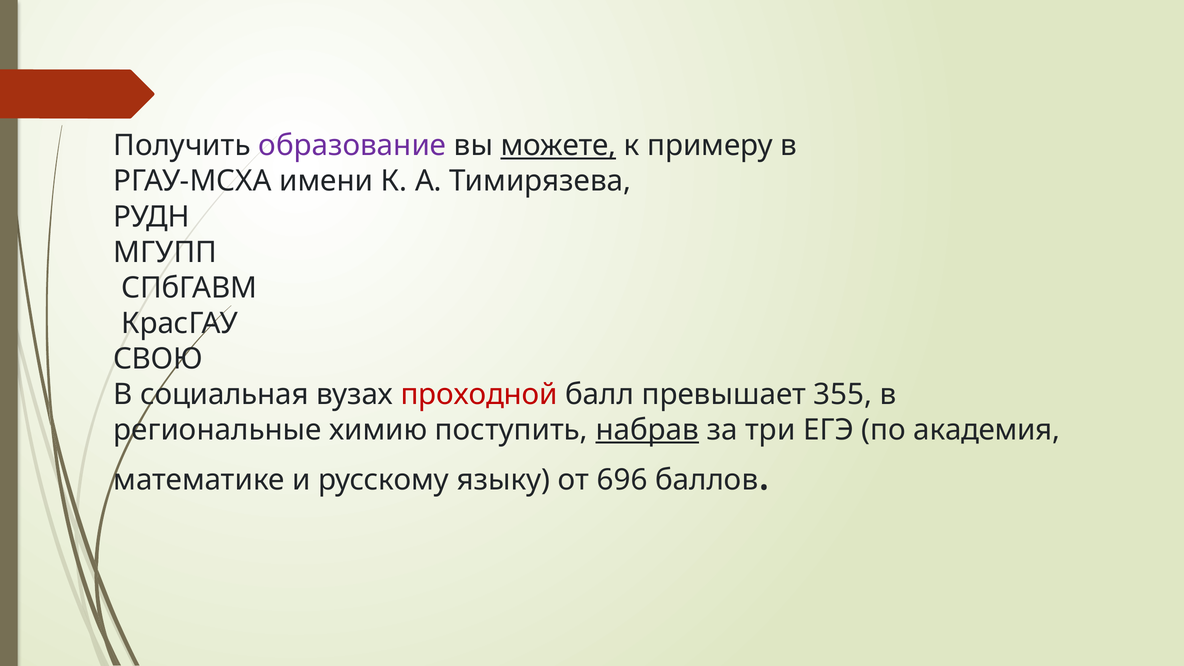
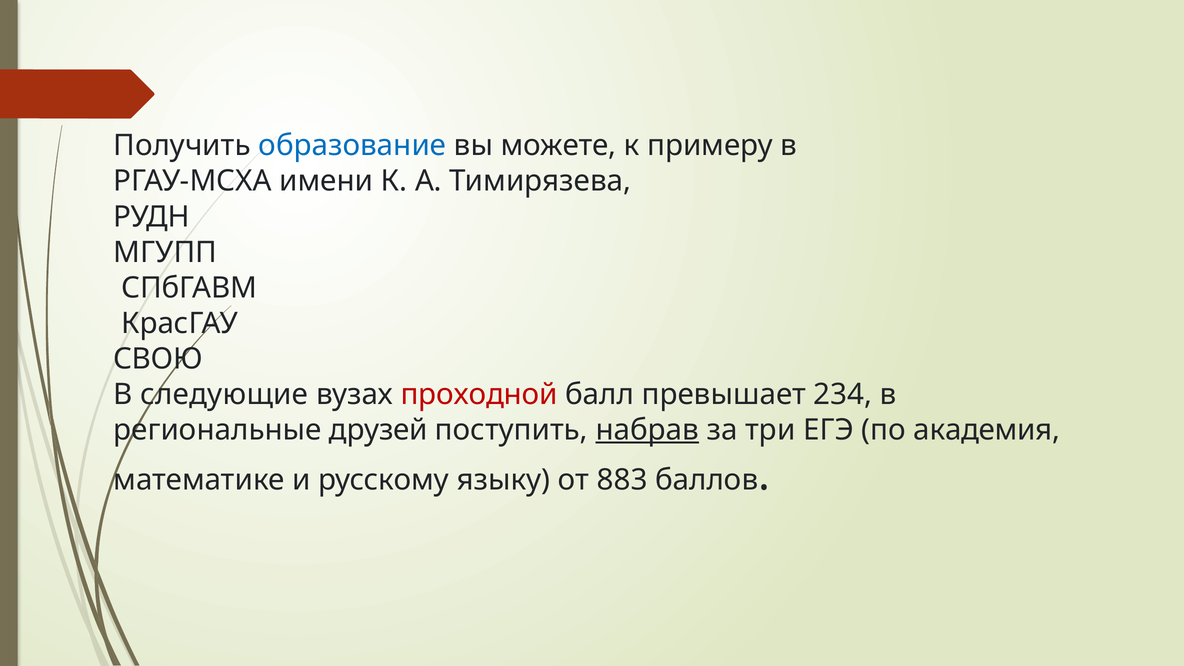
образование colour: purple -> blue
можете underline: present -> none
социальная: социальная -> следующие
355: 355 -> 234
химию: химию -> друзей
696: 696 -> 883
